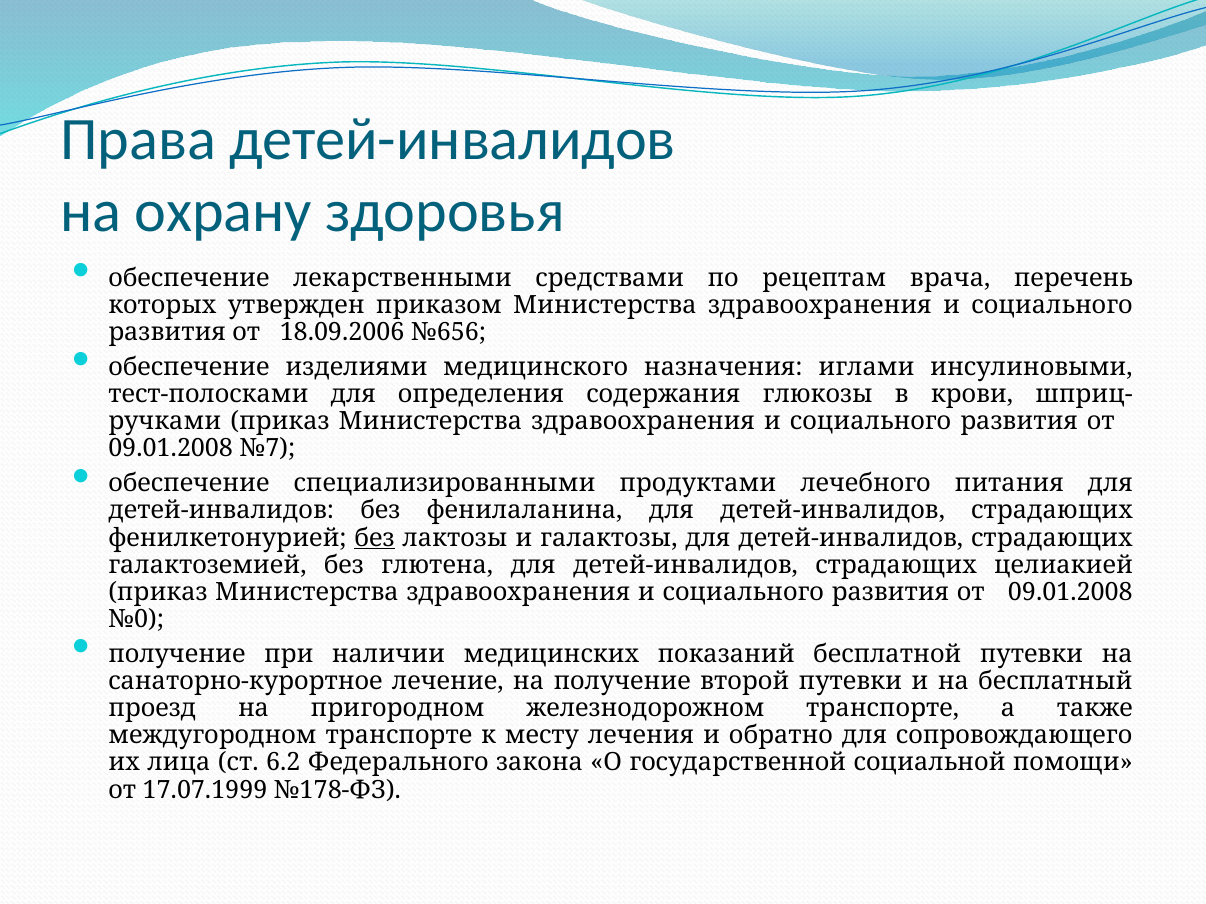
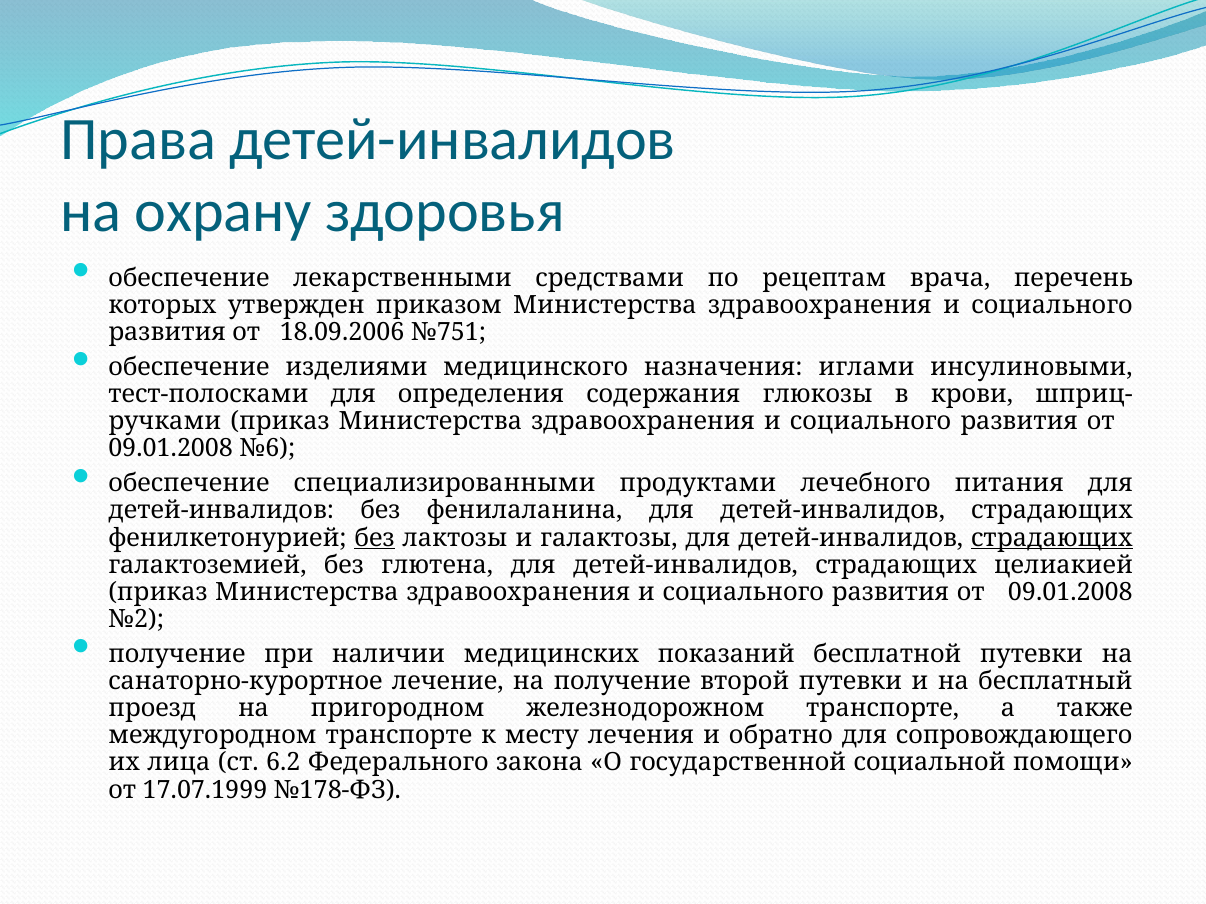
№656: №656 -> №751
№7: №7 -> №6
страдающих at (1052, 538) underline: none -> present
№0: №0 -> №2
